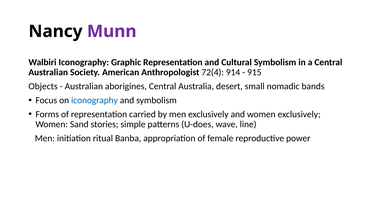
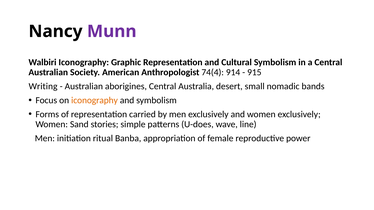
72(4: 72(4 -> 74(4
Objects: Objects -> Writing
iconography at (94, 100) colour: blue -> orange
